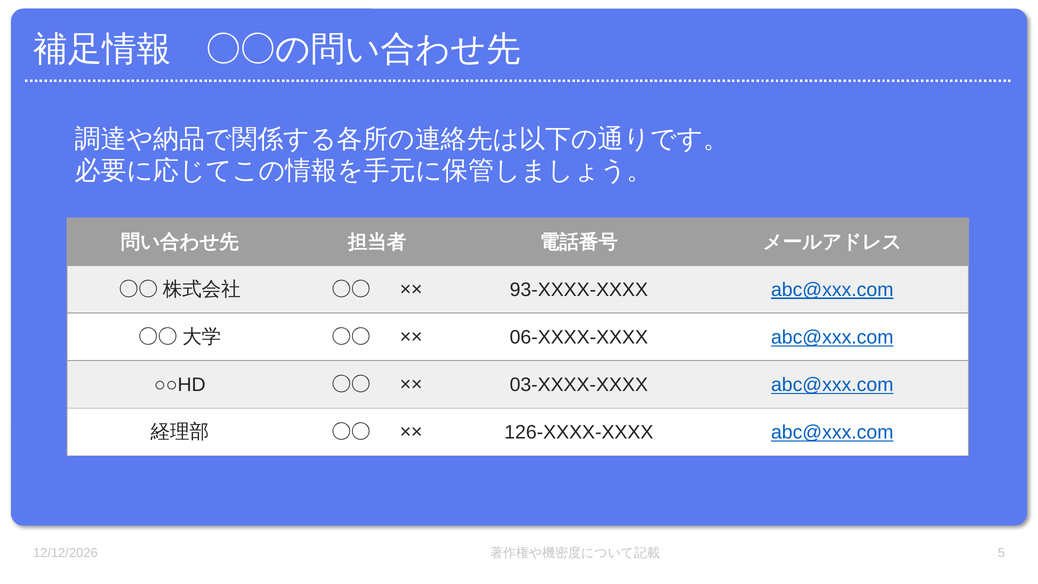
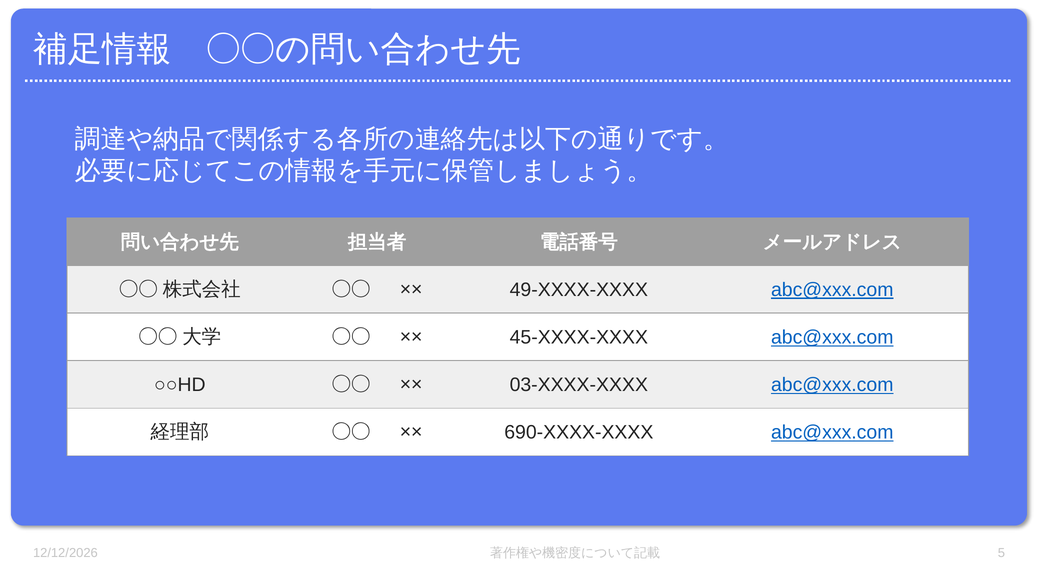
93-XXXX-XXXX: 93-XXXX-XXXX -> 49-XXXX-XXXX
06-XXXX-XXXX: 06-XXXX-XXXX -> 45-XXXX-XXXX
126-XXXX-XXXX: 126-XXXX-XXXX -> 690-XXXX-XXXX
